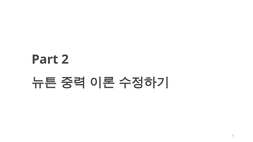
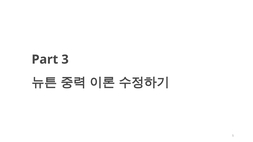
2: 2 -> 3
